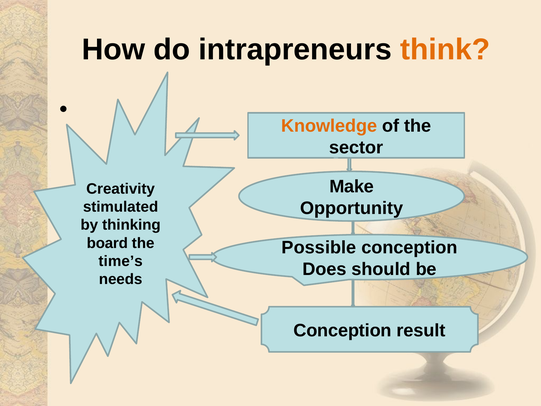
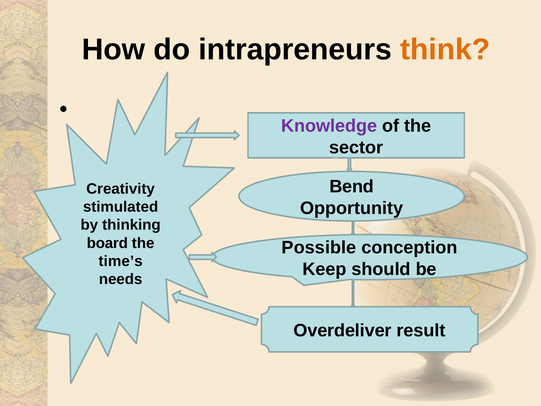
Knowledge colour: orange -> purple
Make: Make -> Bend
Does: Does -> Keep
Conception at (343, 330): Conception -> Overdeliver
